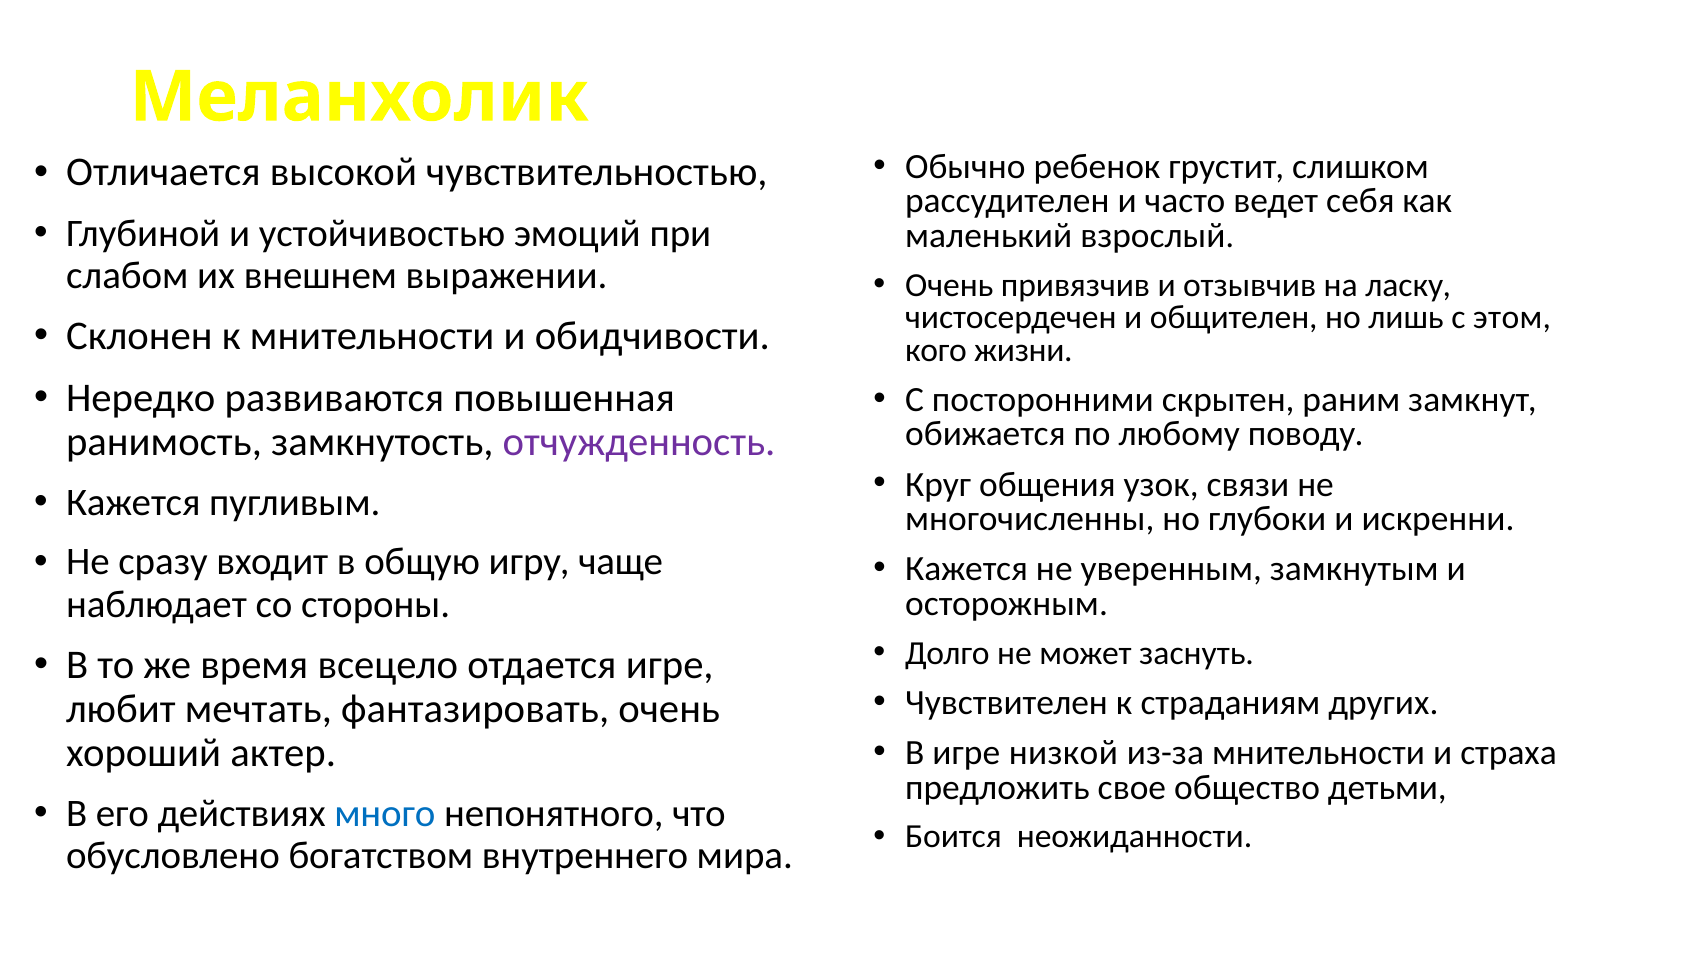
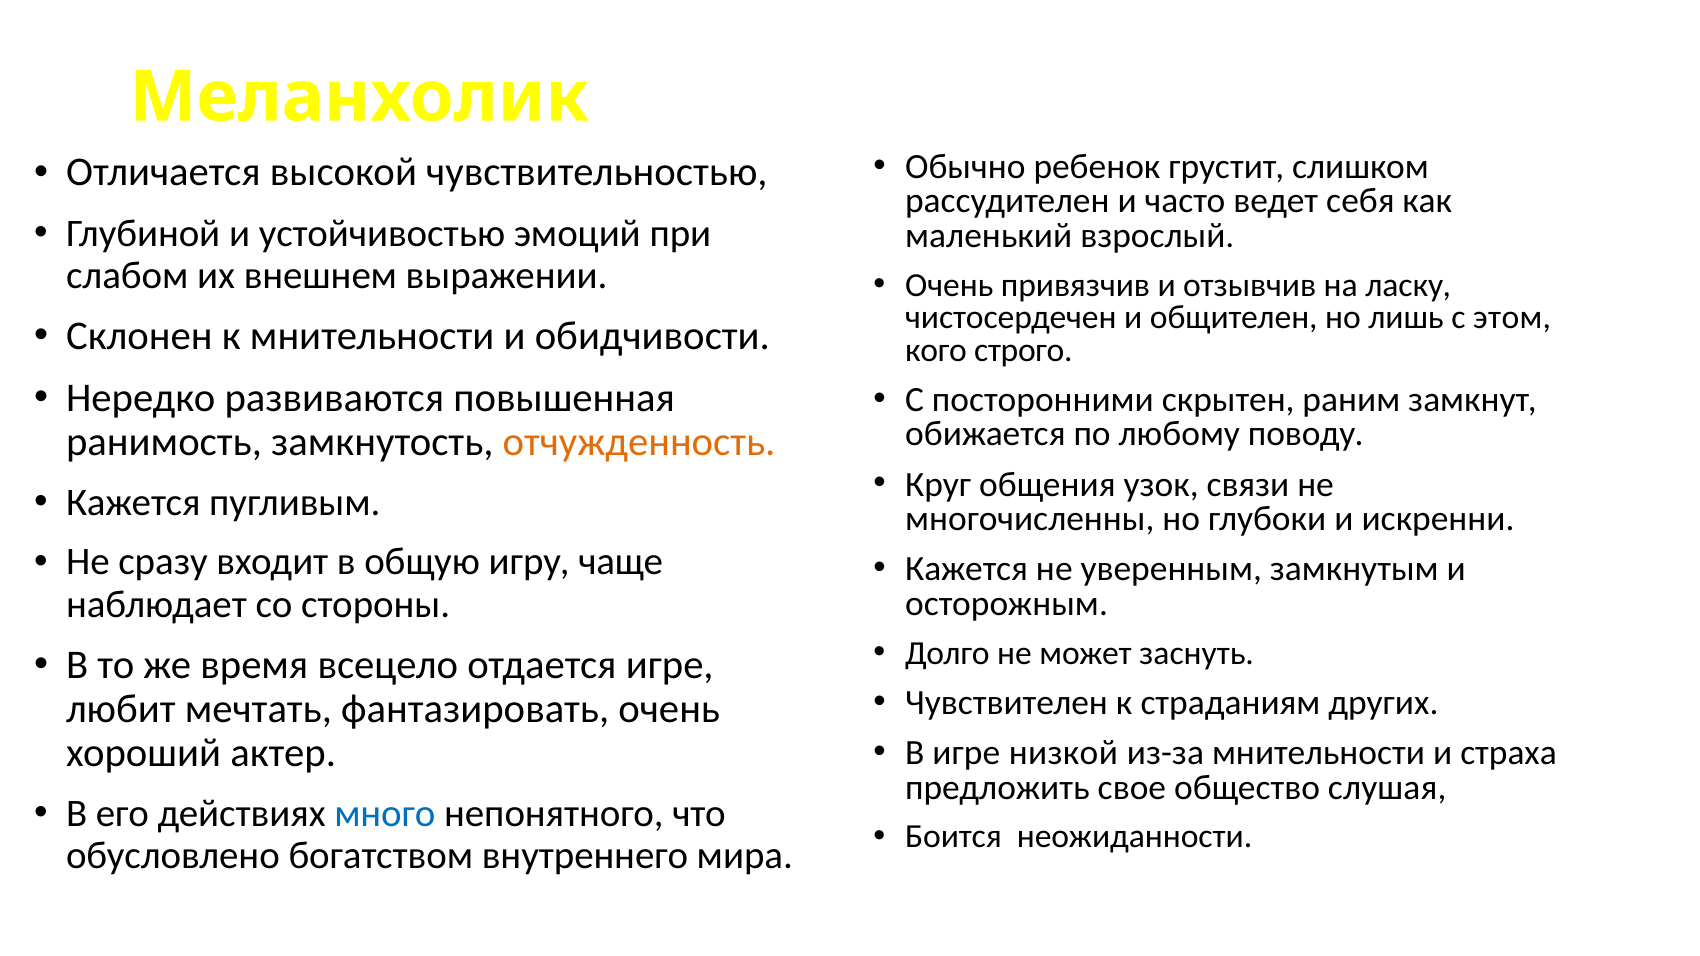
жизни: жизни -> строго
отчужденность colour: purple -> orange
детьми: детьми -> слушая
